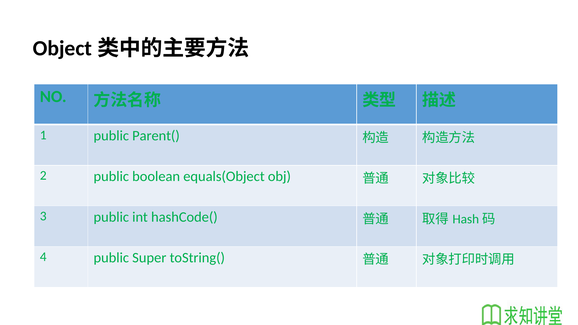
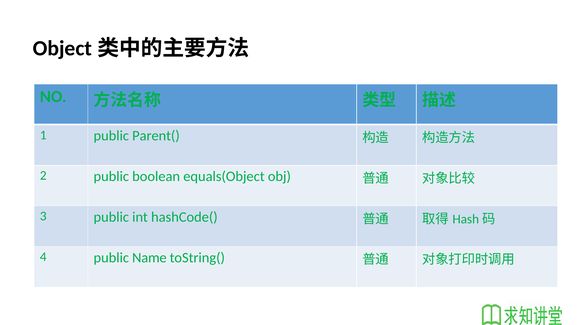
Super: Super -> Name
